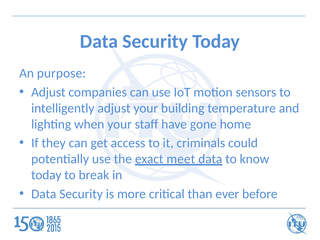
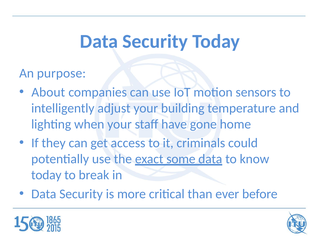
Adjust at (48, 92): Adjust -> About
meet: meet -> some
